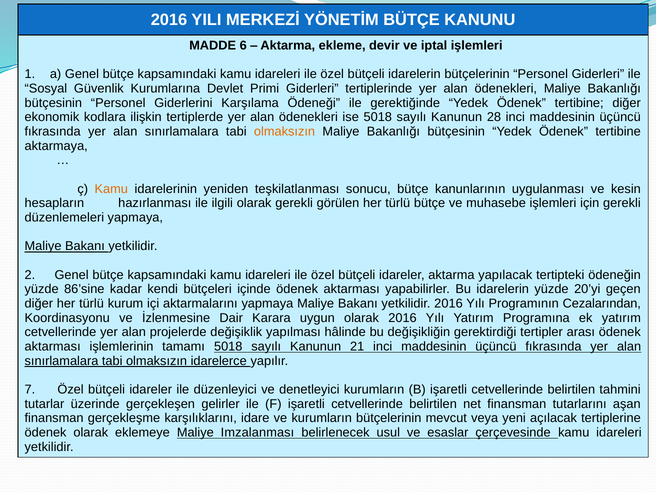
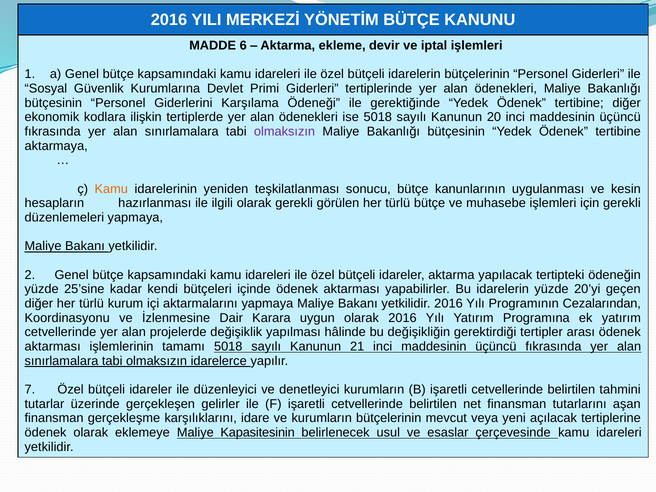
28: 28 -> 20
olmaksızın at (285, 132) colour: orange -> purple
86’sine: 86’sine -> 25’sine
Imzalanması: Imzalanması -> Kapasitesinin
